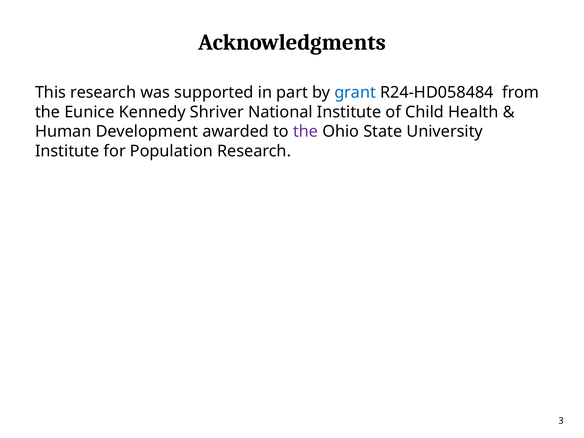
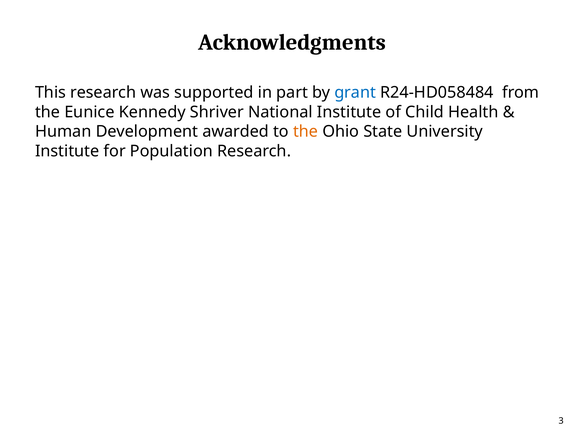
the at (306, 132) colour: purple -> orange
